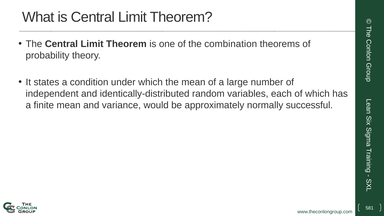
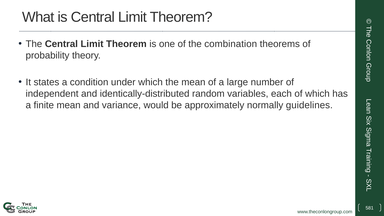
successful: successful -> guidelines
